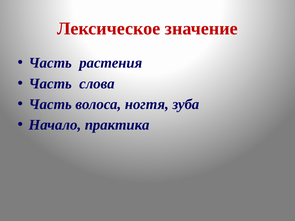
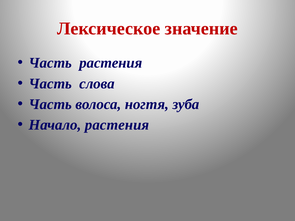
Начало практика: практика -> растения
